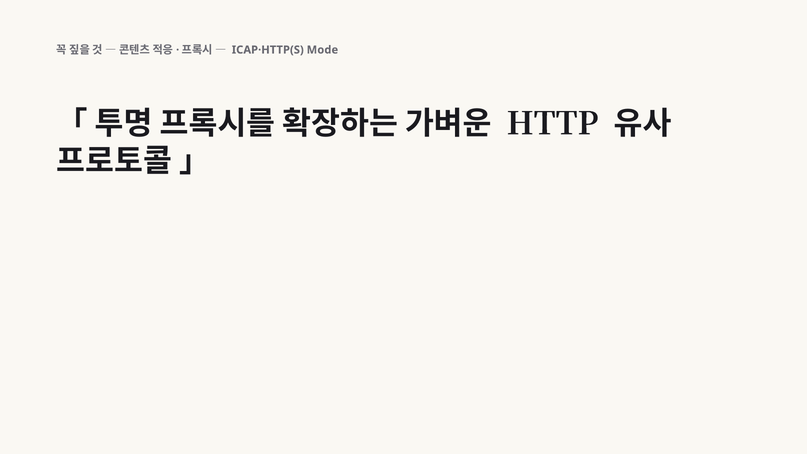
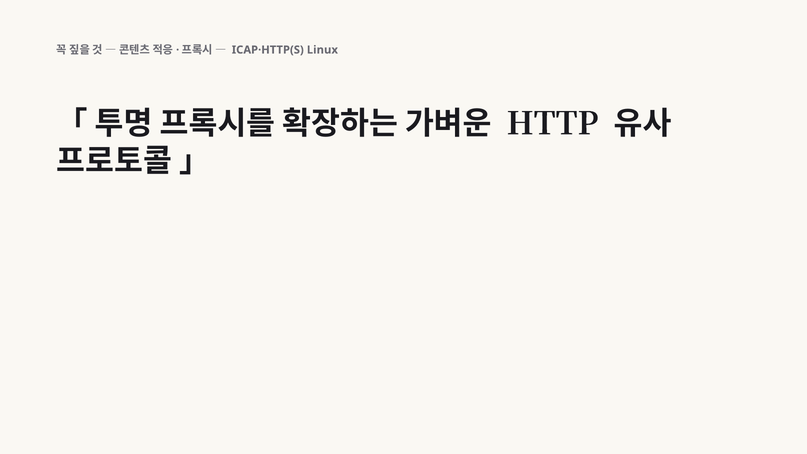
Mode: Mode -> Linux
